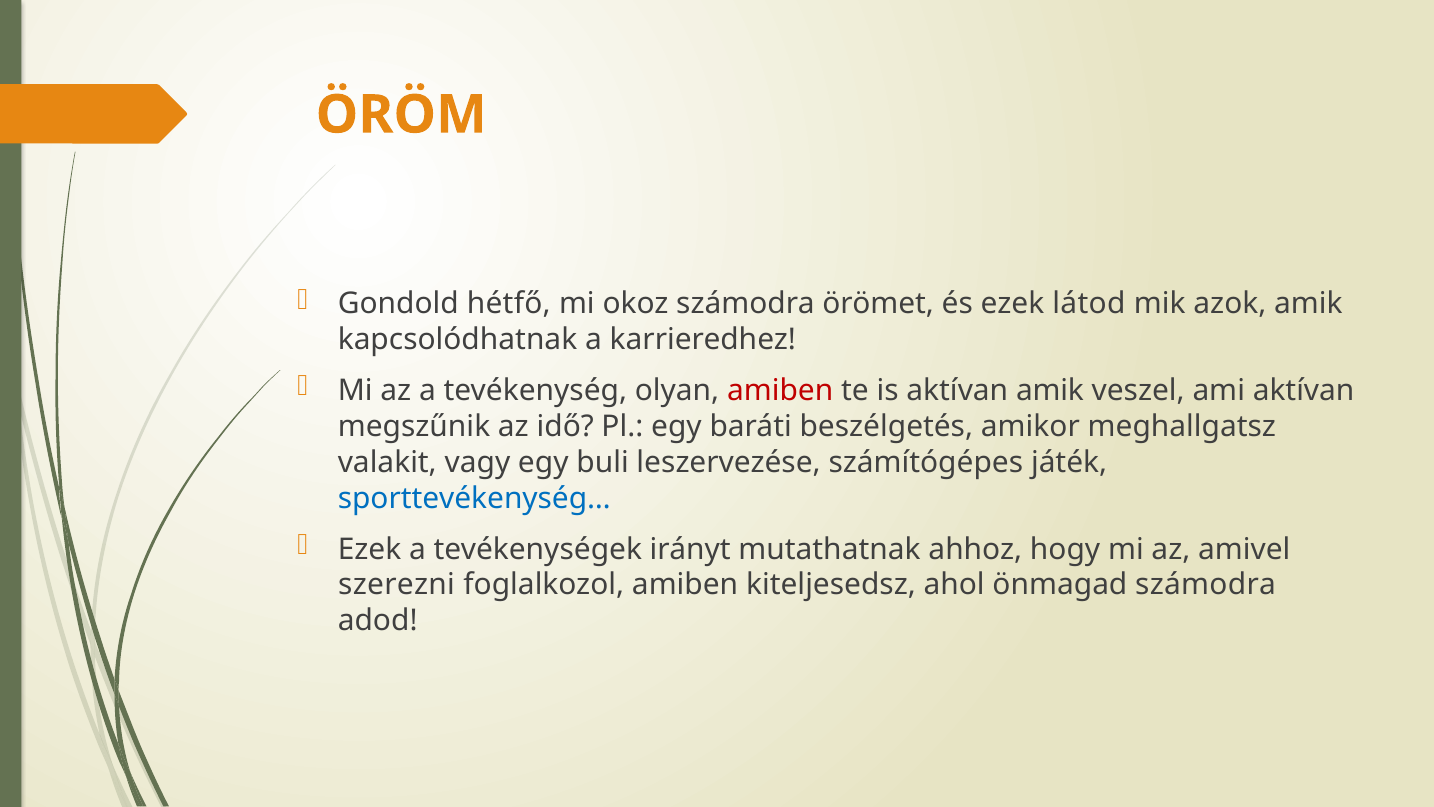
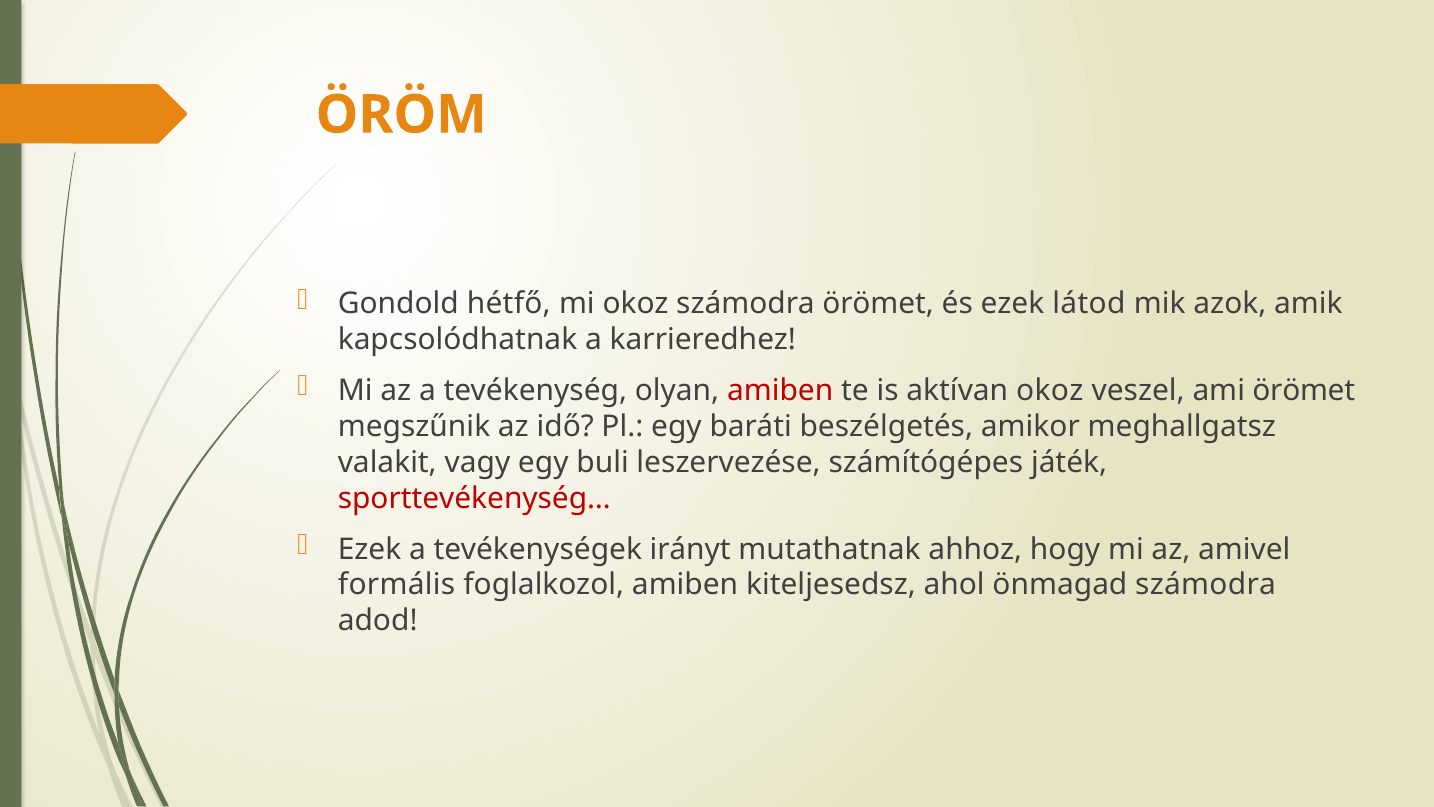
aktívan amik: amik -> okoz
ami aktívan: aktívan -> örömet
sporttevékenység… colour: blue -> red
szerezni: szerezni -> formális
